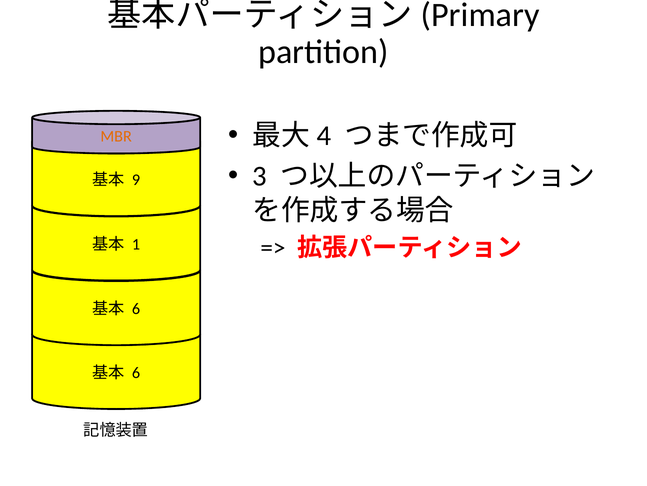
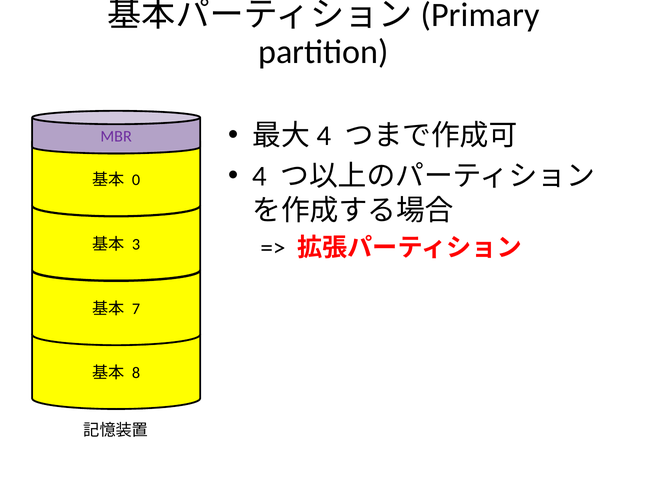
MBR colour: orange -> purple
3: 3 -> 4
9: 9 -> 0
1: 1 -> 3
6 at (136, 308): 6 -> 7
6 at (136, 372): 6 -> 8
